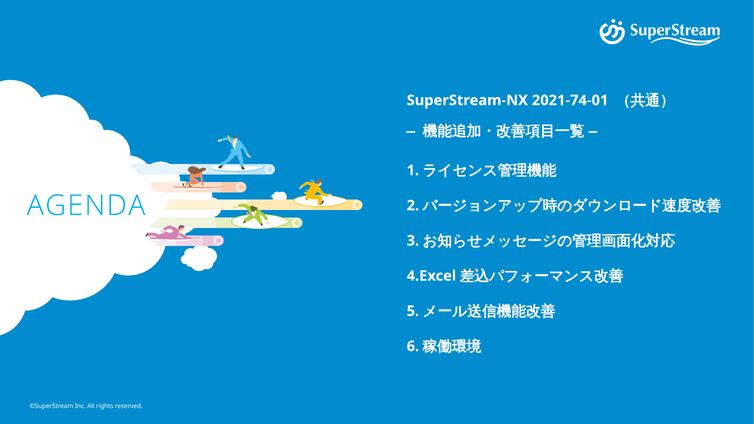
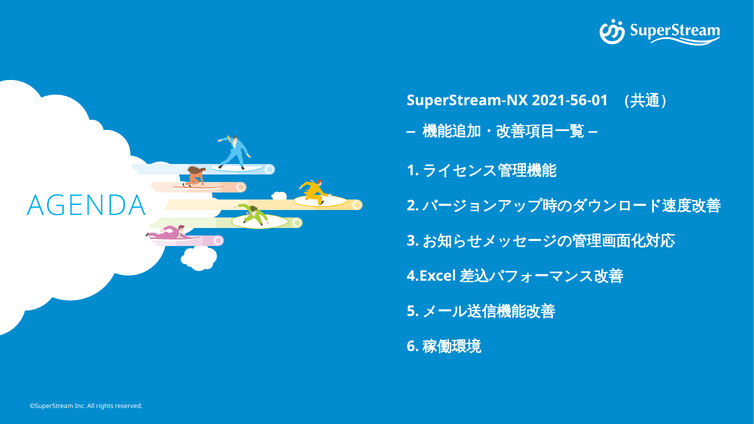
2021-74-01: 2021-74-01 -> 2021-56-01
